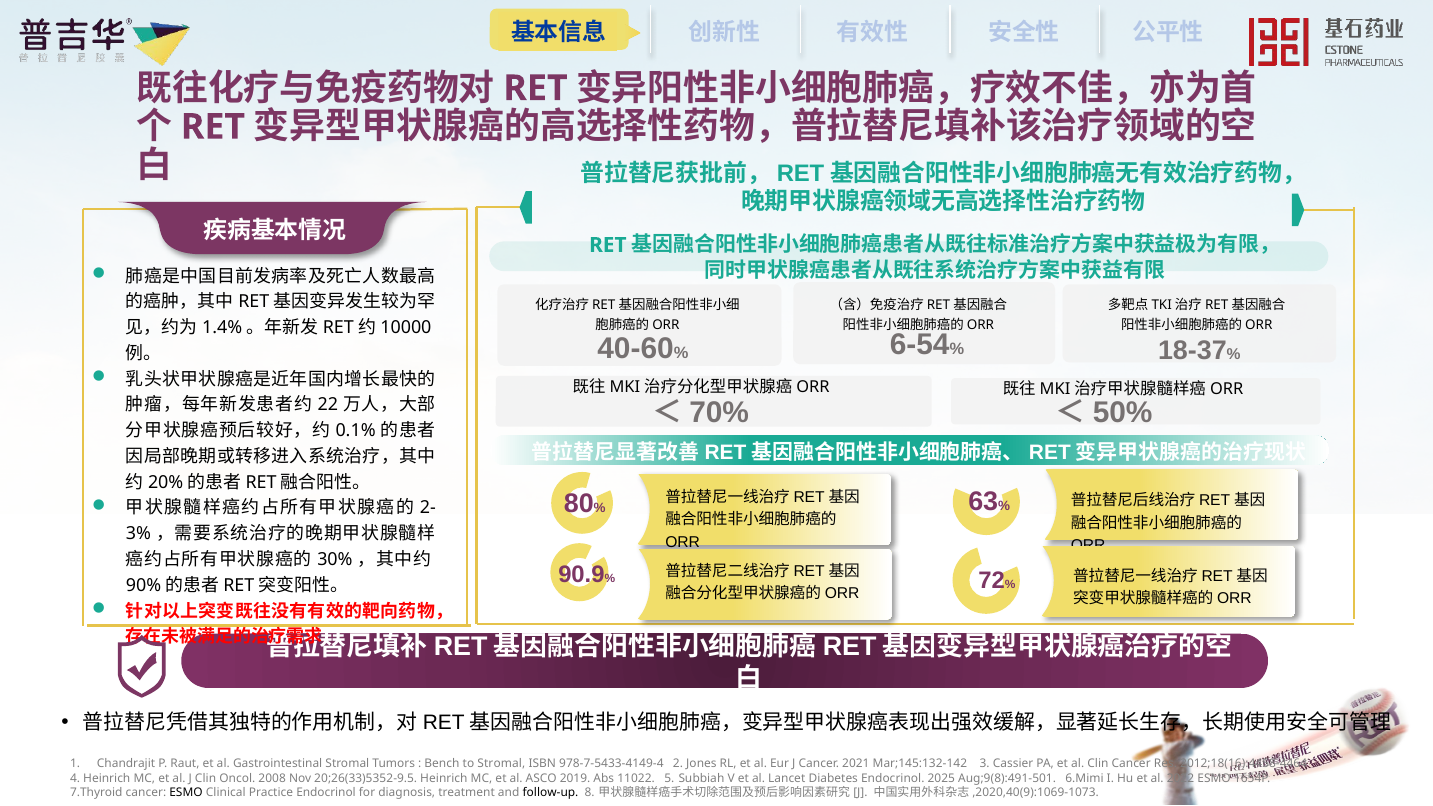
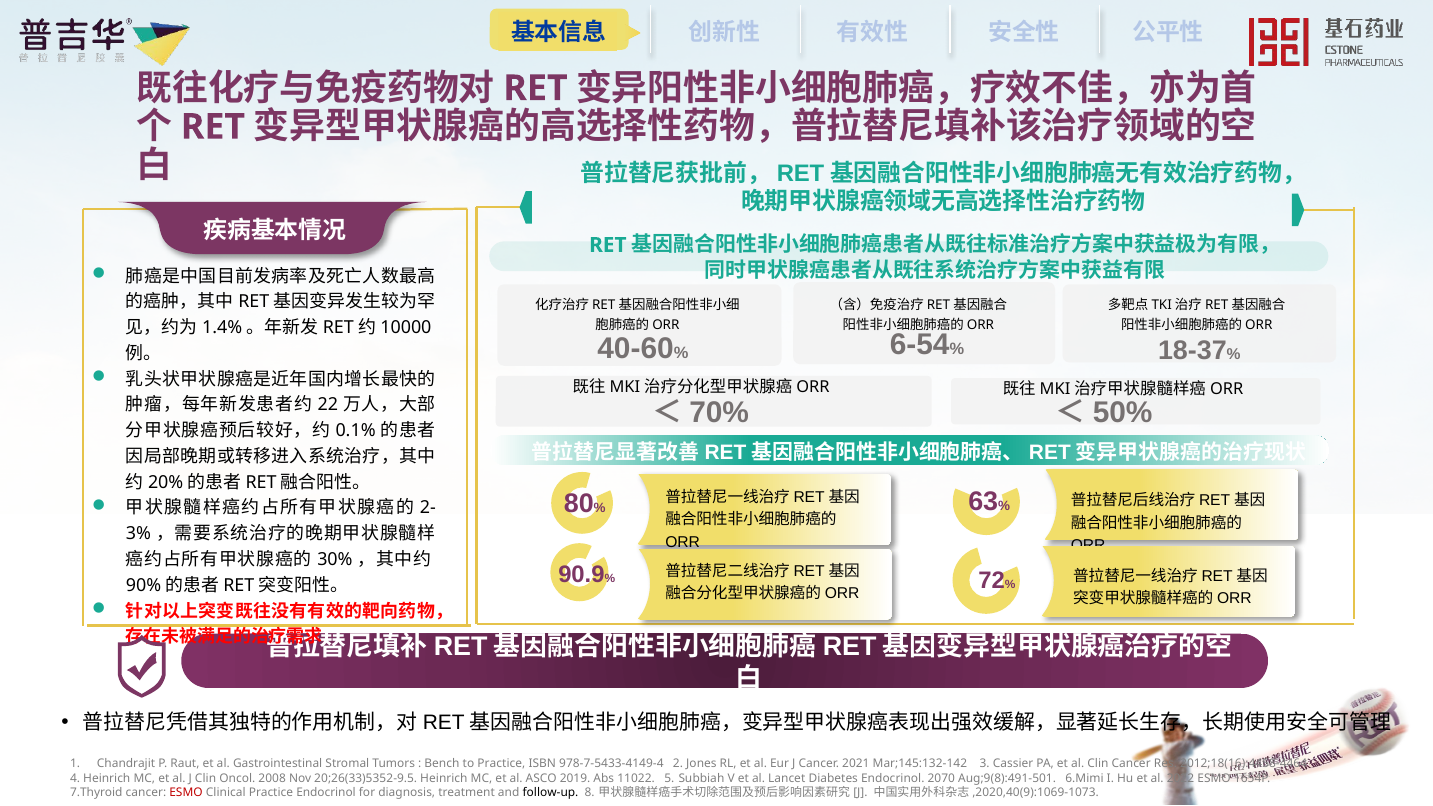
to Stromal: Stromal -> Practice
2025: 2025 -> 2070
ESMO at (186, 792) colour: black -> red
